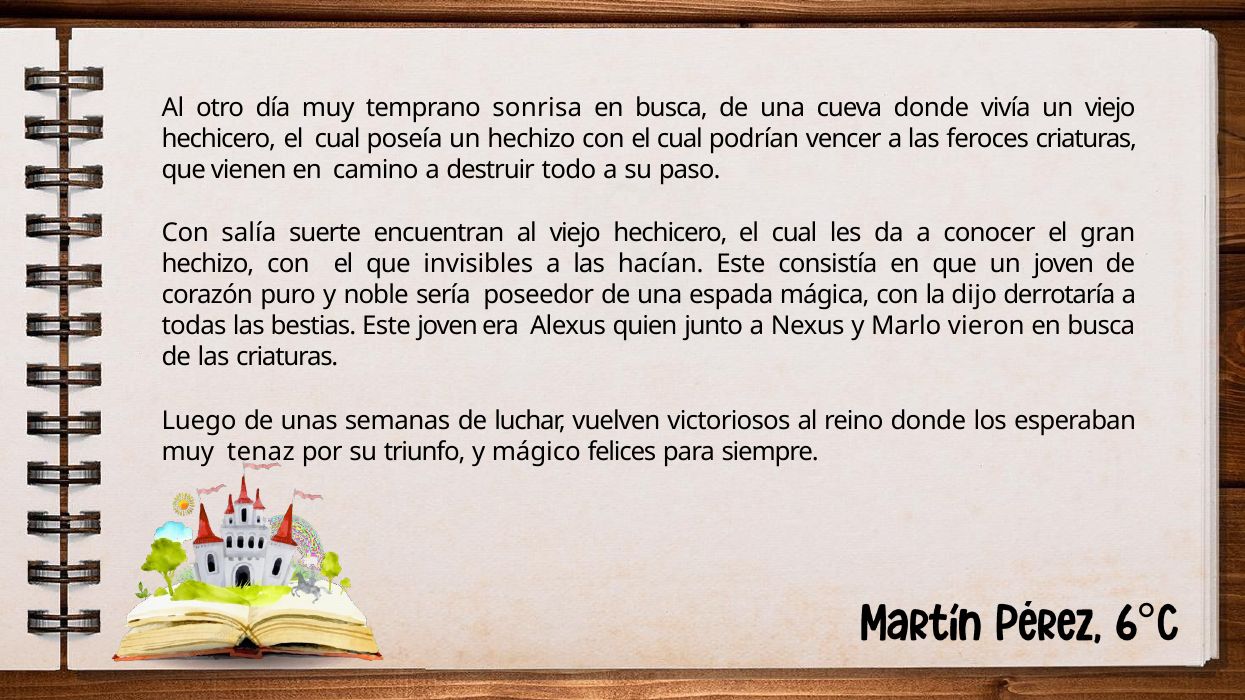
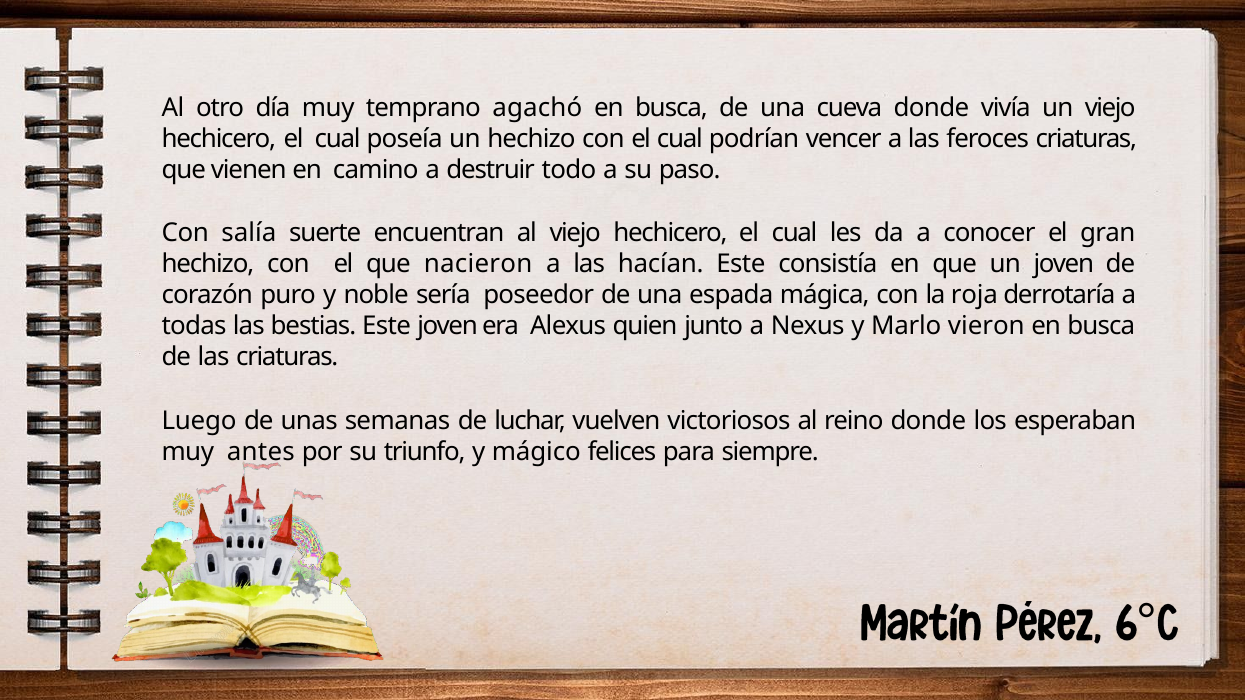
sonrisa: sonrisa -> agachó
invisibles: invisibles -> nacieron
dijo: dijo -> roja
tenaz: tenaz -> antes
